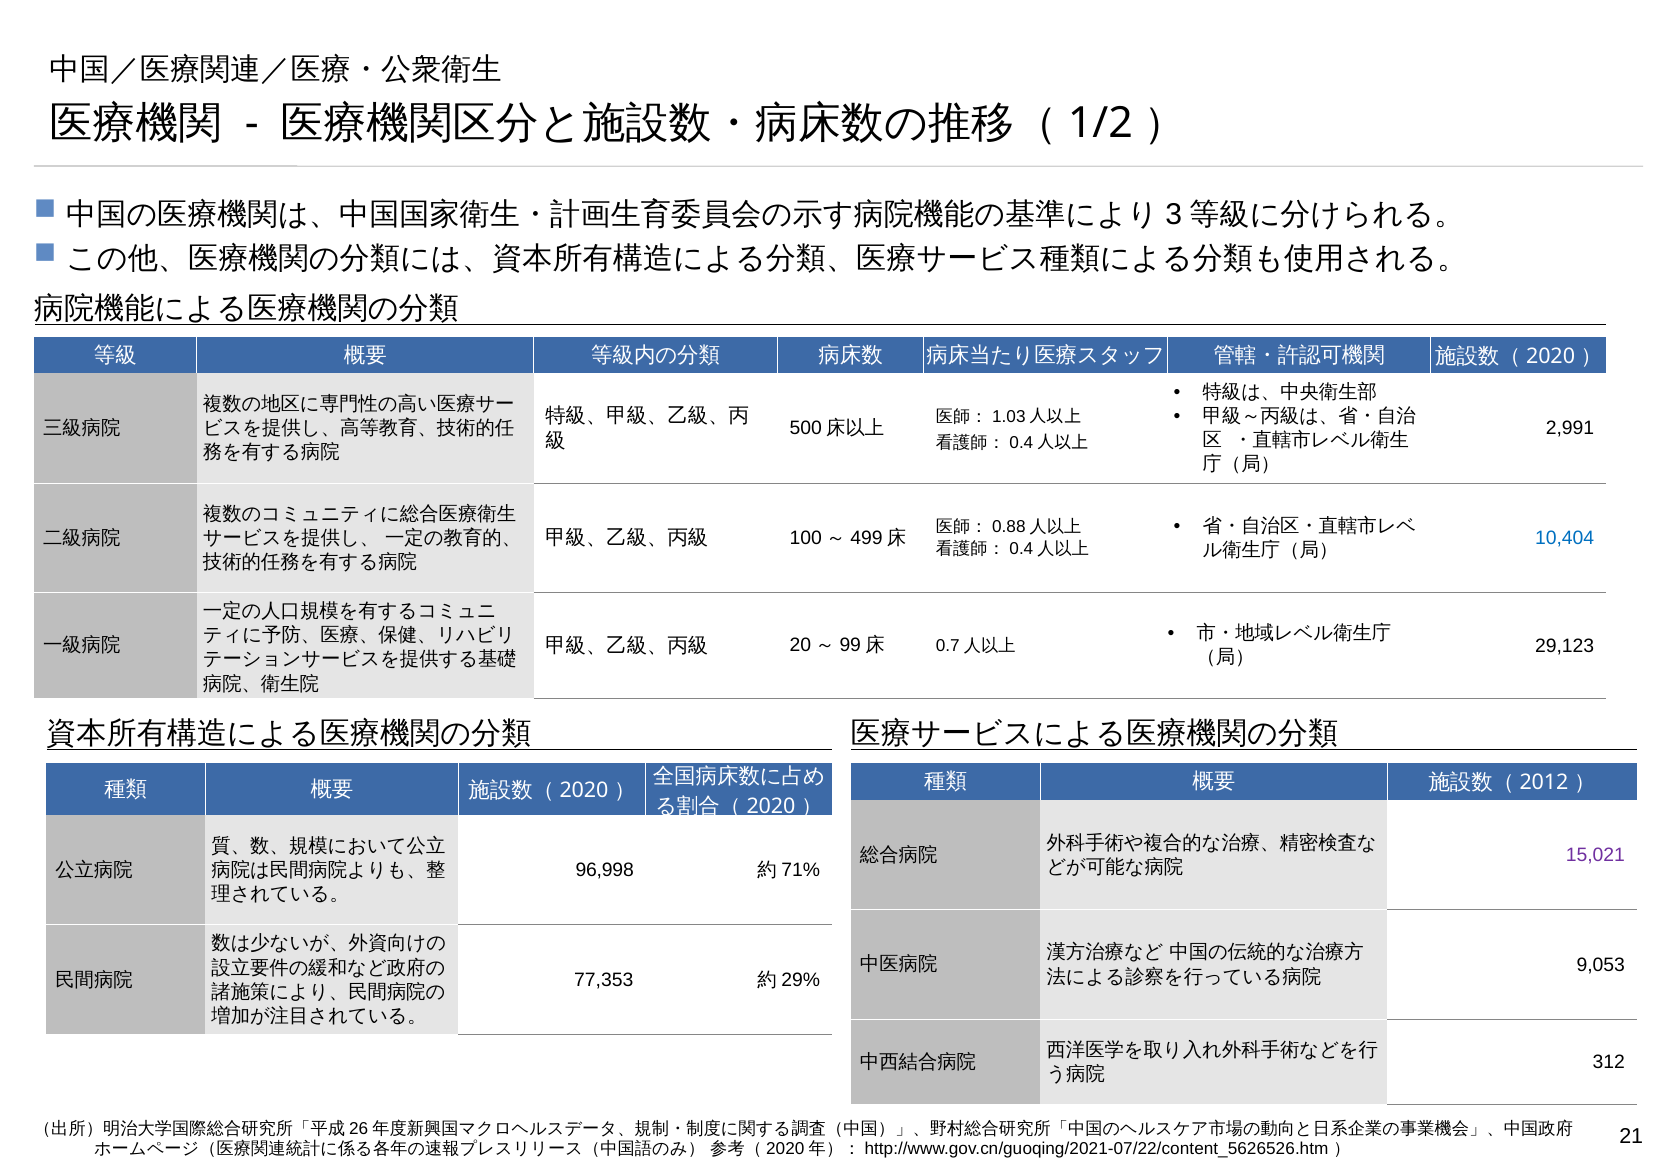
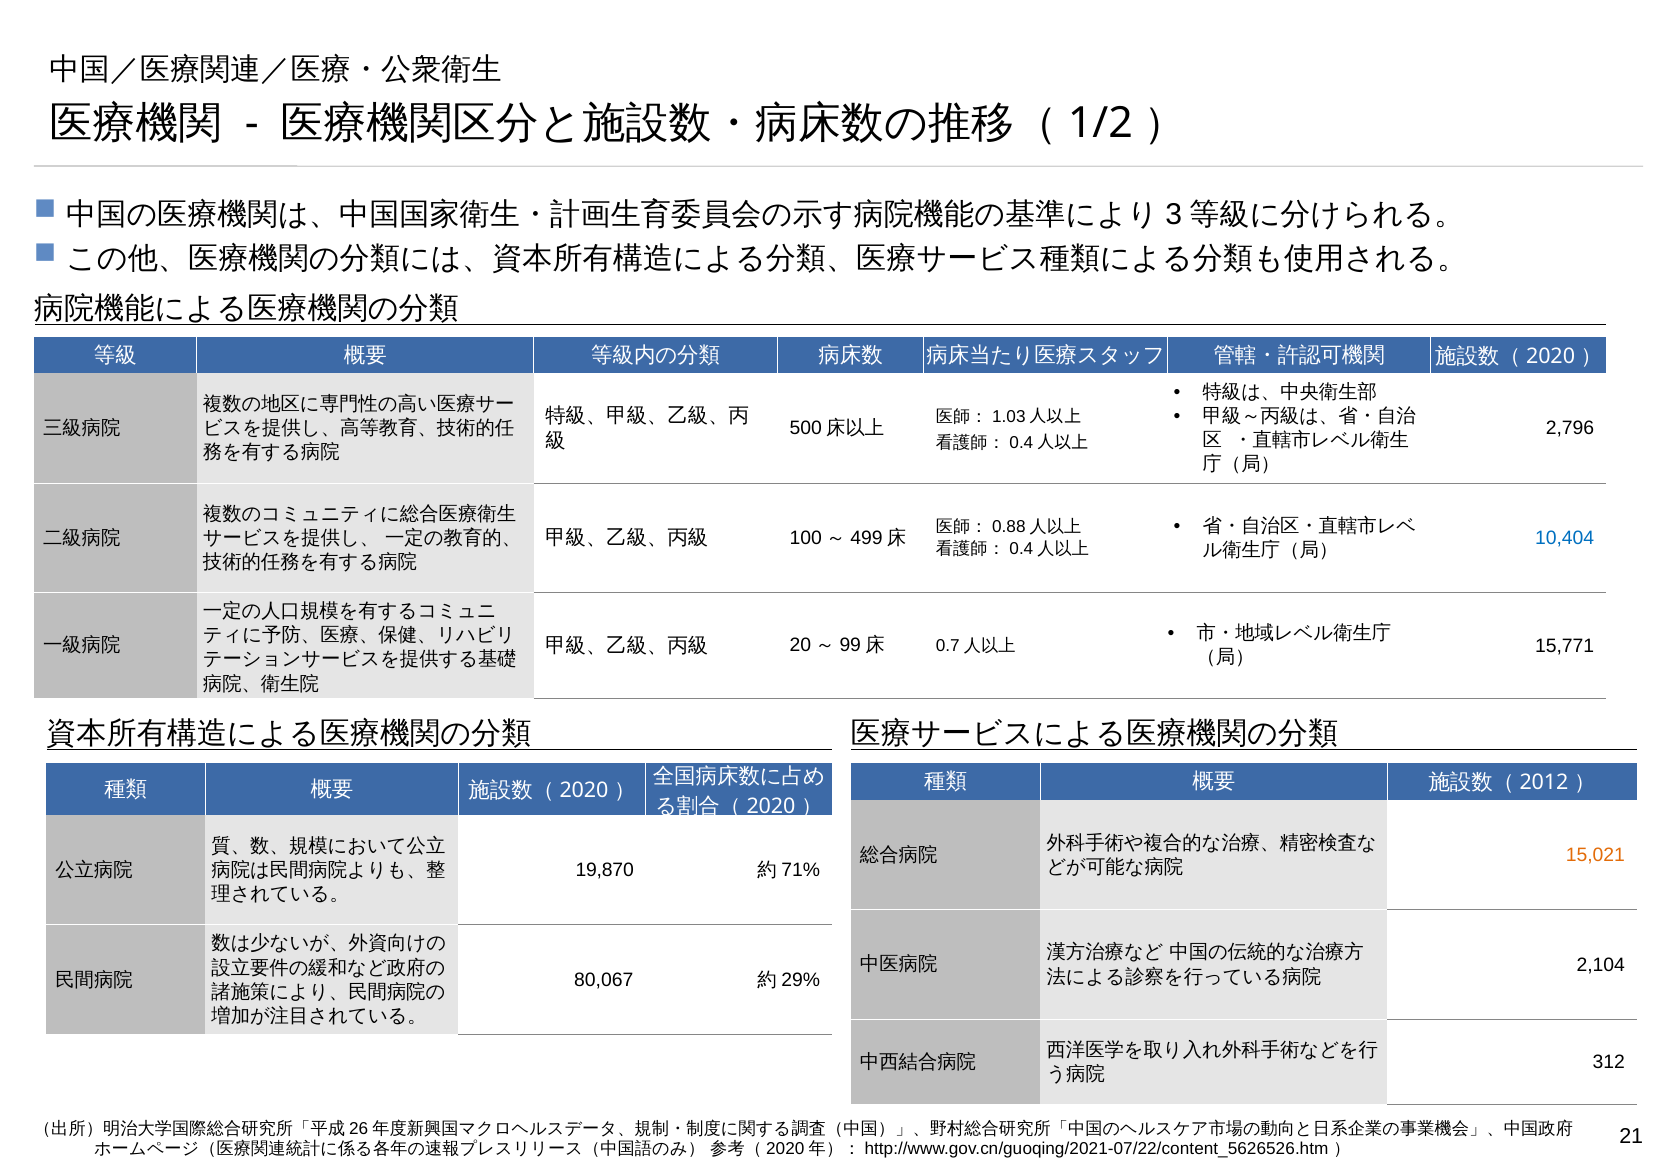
2,991: 2,991 -> 2,796
29,123: 29,123 -> 15,771
15,021 colour: purple -> orange
96,998: 96,998 -> 19,870
9,053: 9,053 -> 2,104
77,353: 77,353 -> 80,067
